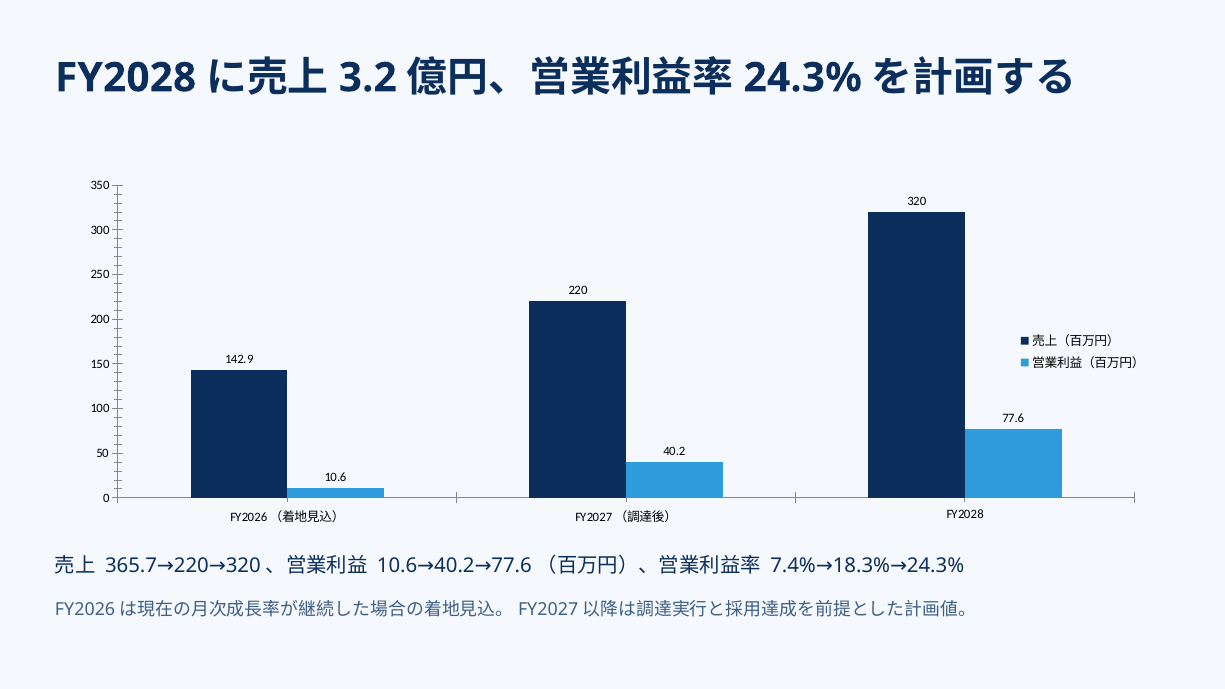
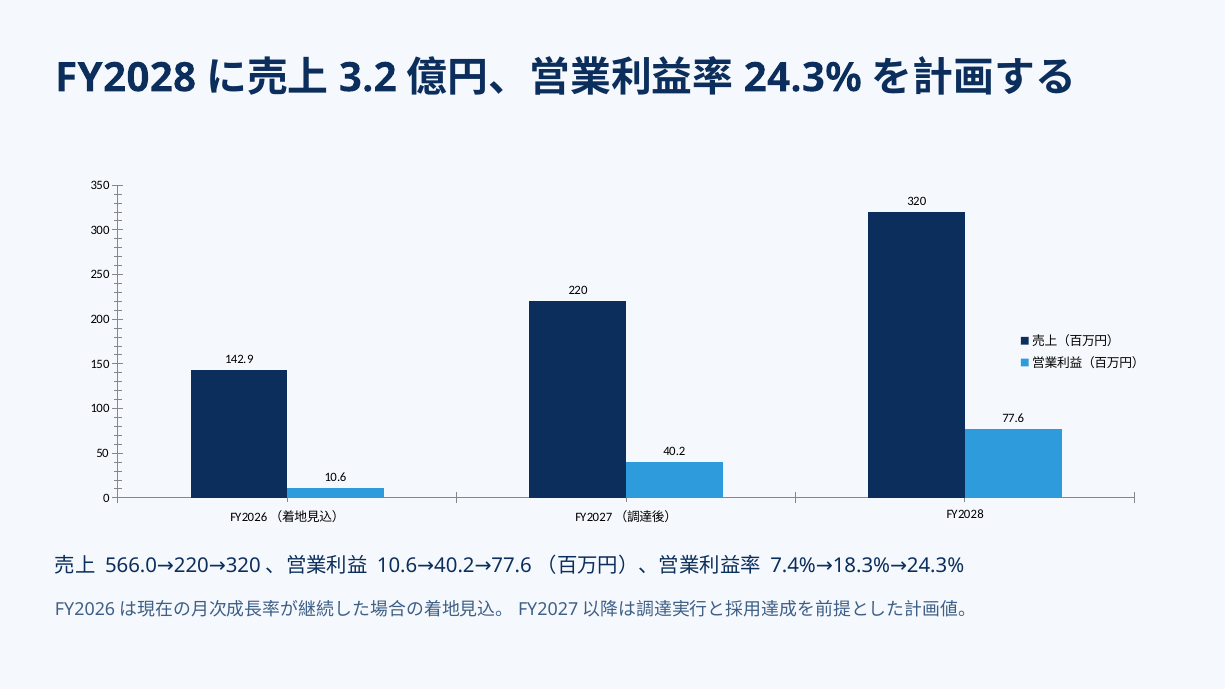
365.7: 365.7 -> 566.0
